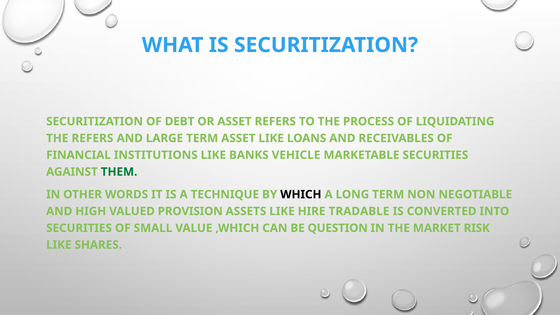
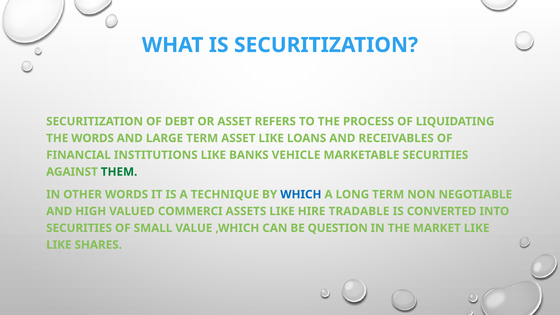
THE REFERS: REFERS -> WORDS
WHICH colour: black -> blue
PROVISION: PROVISION -> COMMERCI
MARKET RISK: RISK -> LIKE
